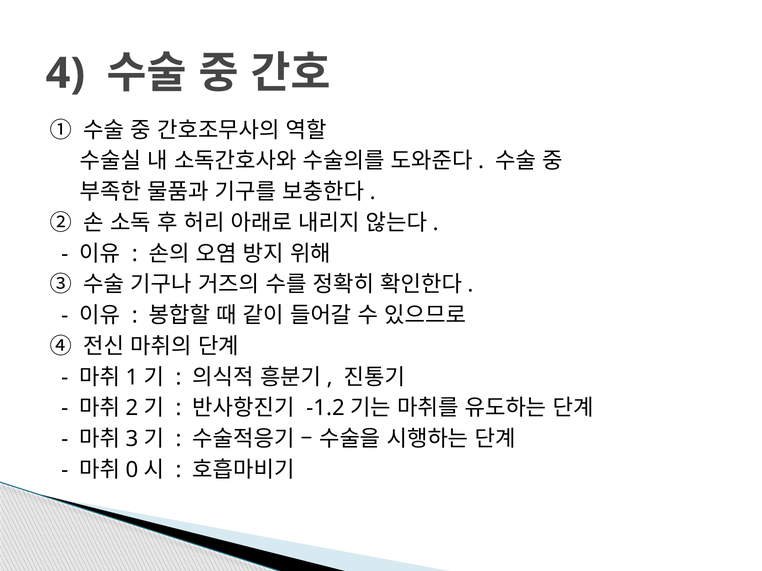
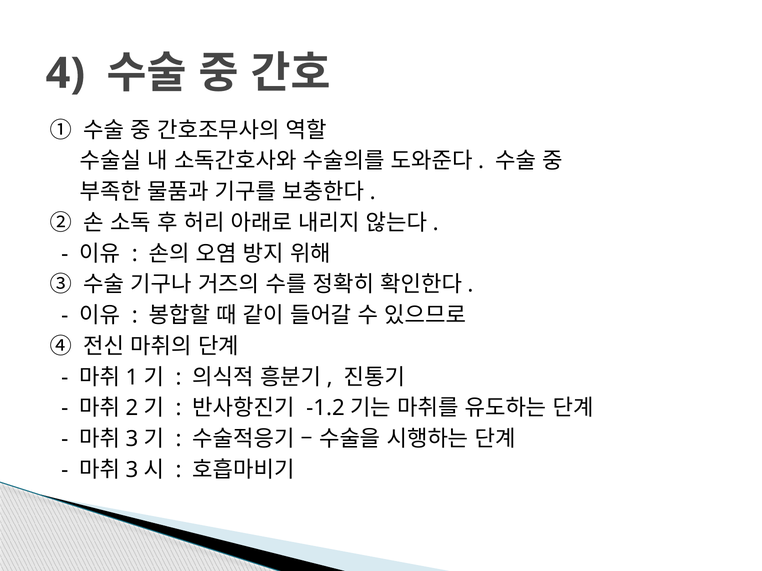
0 at (132, 470): 0 -> 3
